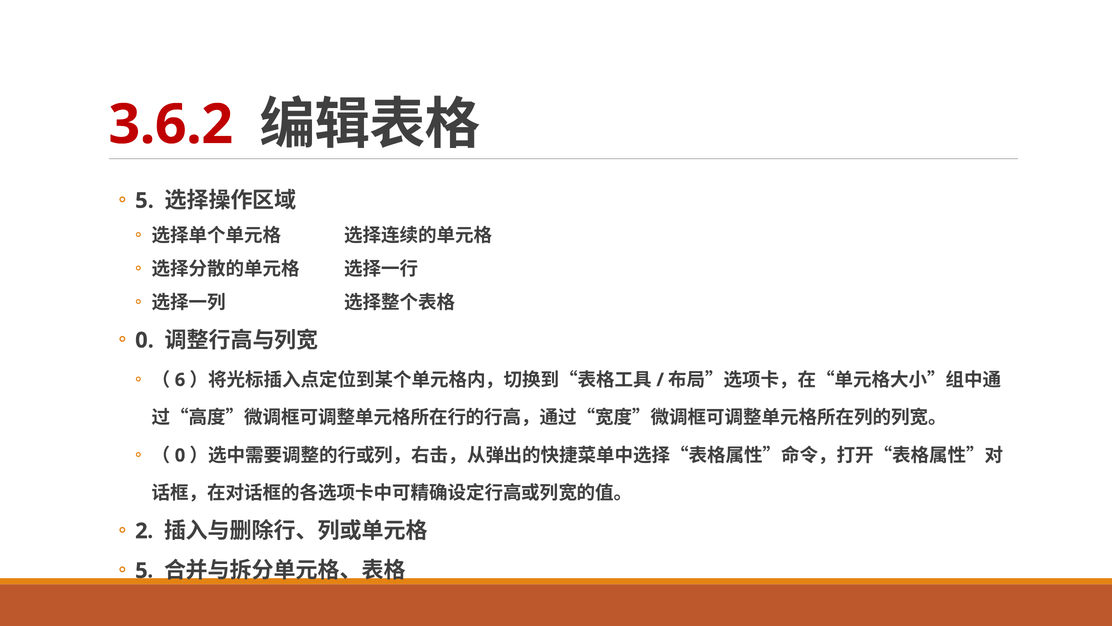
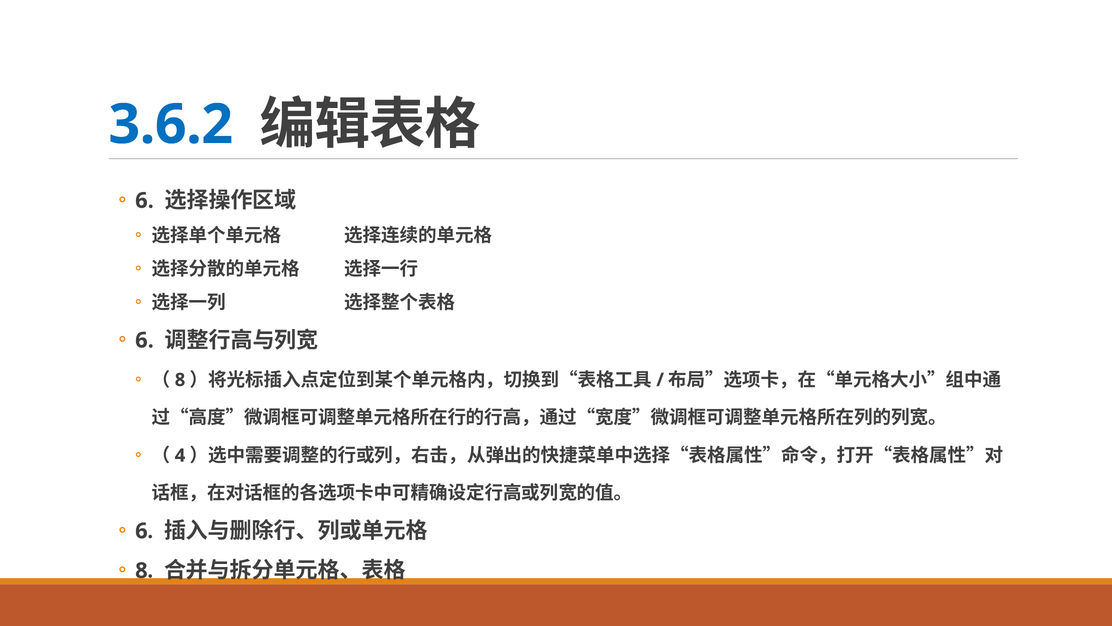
3.6.2 colour: red -> blue
5 at (144, 200): 5 -> 6
0 at (144, 340): 0 -> 6
6 at (180, 380): 6 -> 8
0 at (180, 455): 0 -> 4
2 at (141, 531): 2 -> 6
5 at (141, 570): 5 -> 8
